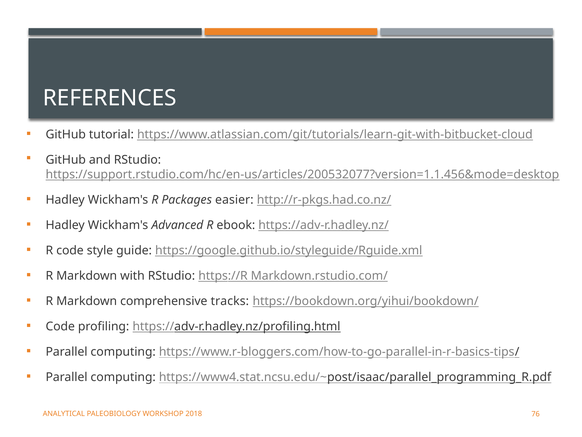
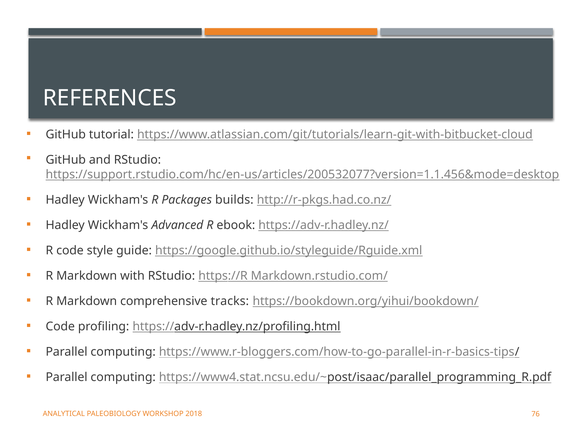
easier: easier -> builds
